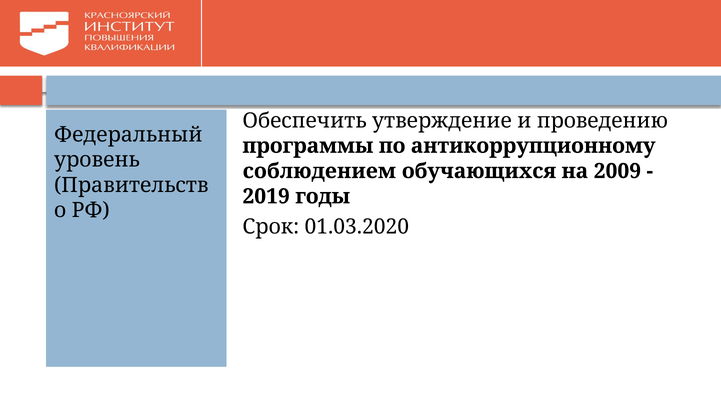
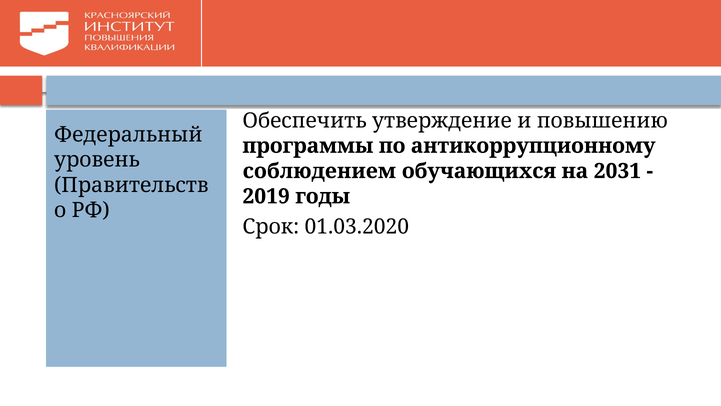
проведению: проведению -> повышению
2009: 2009 -> 2031
